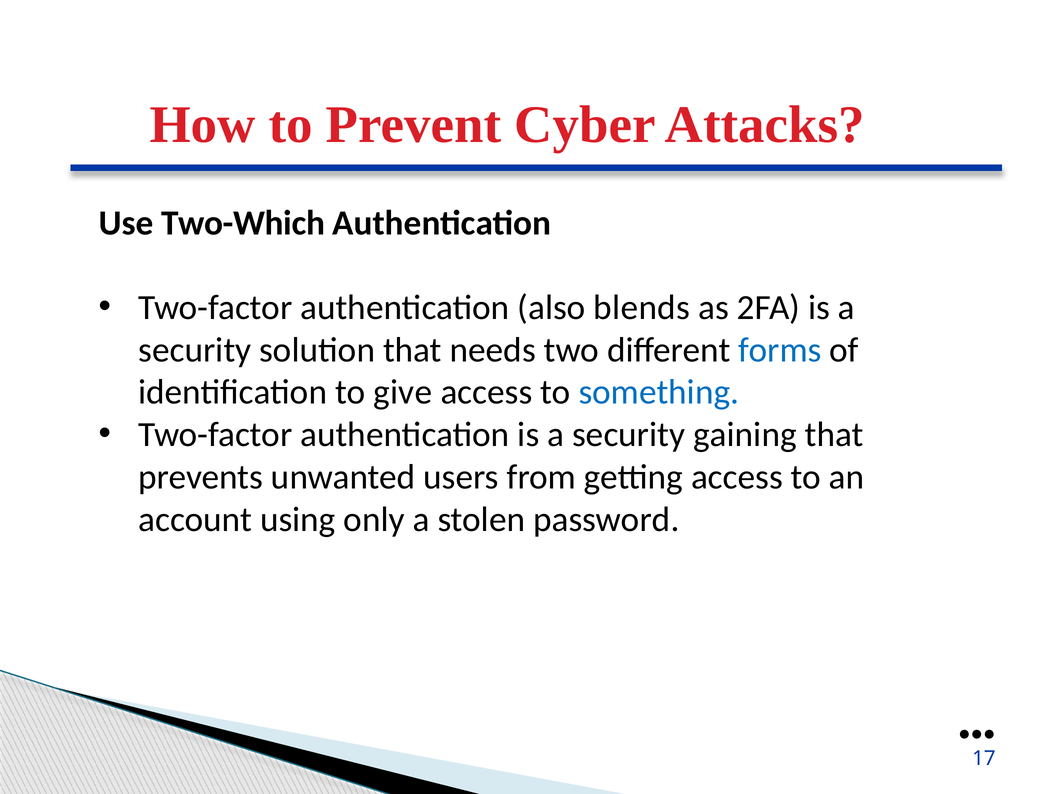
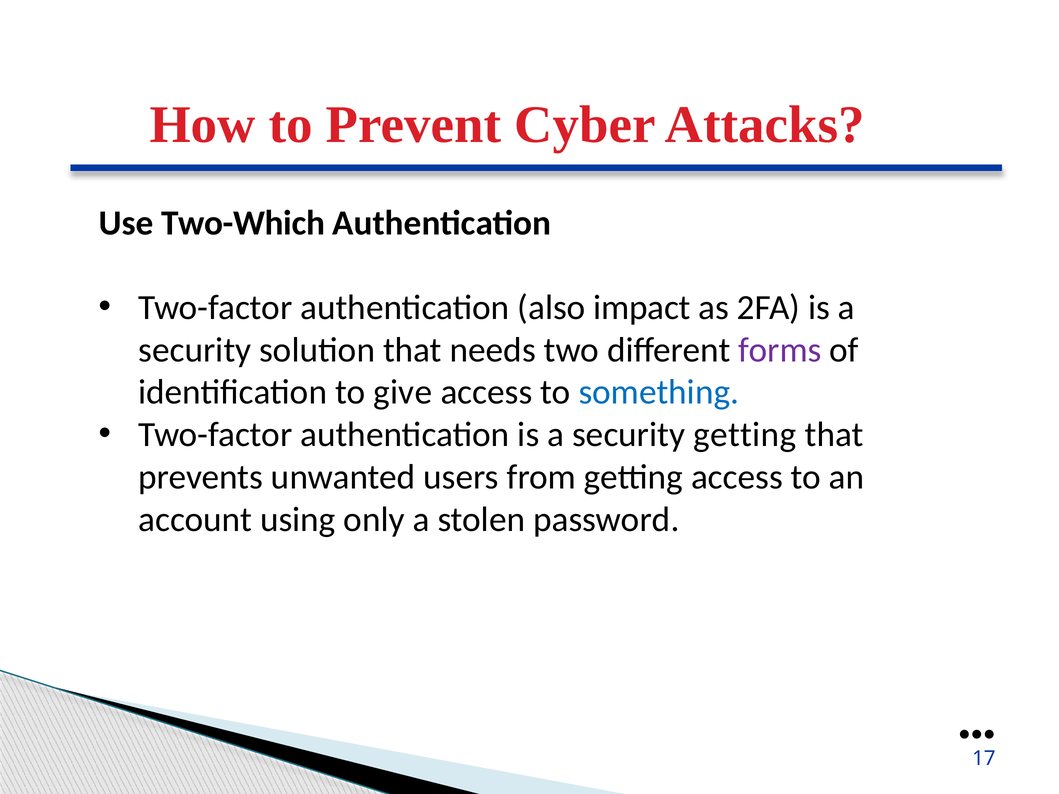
blends: blends -> impact
forms colour: blue -> purple
security gaining: gaining -> getting
